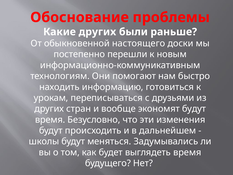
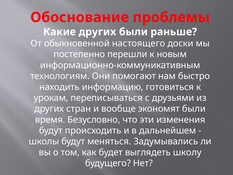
экономят будут: будут -> были
выглядеть время: время -> школу
